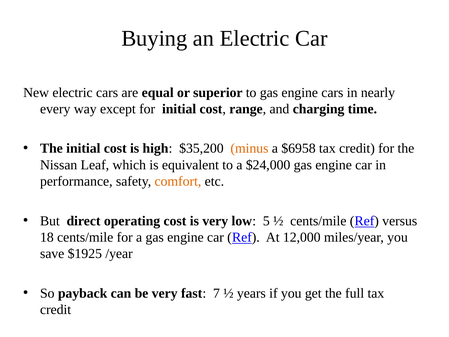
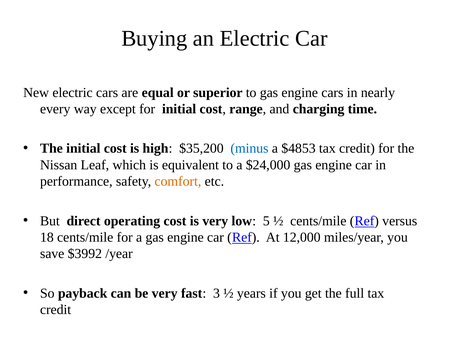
minus colour: orange -> blue
$6958: $6958 -> $4853
$1925: $1925 -> $3992
7: 7 -> 3
